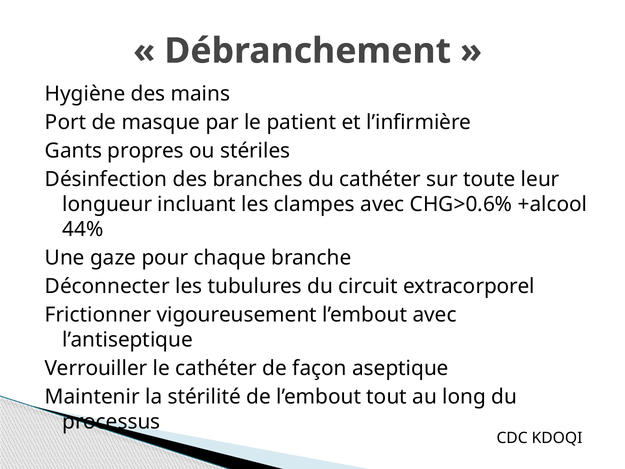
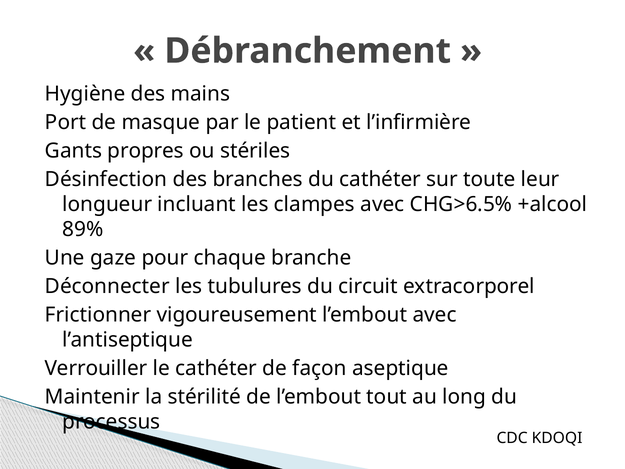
CHG>0.6%: CHG>0.6% -> CHG>6.5%
44%: 44% -> 89%
